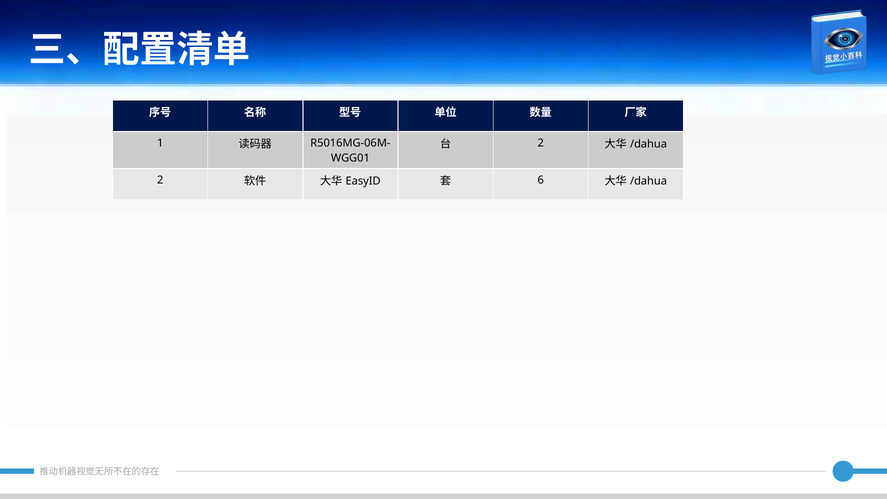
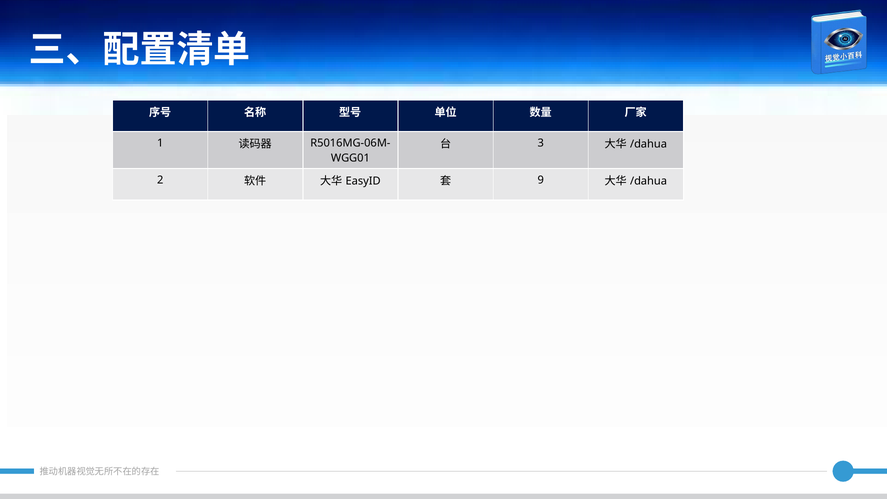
2 at (541, 143): 2 -> 3
6: 6 -> 9
